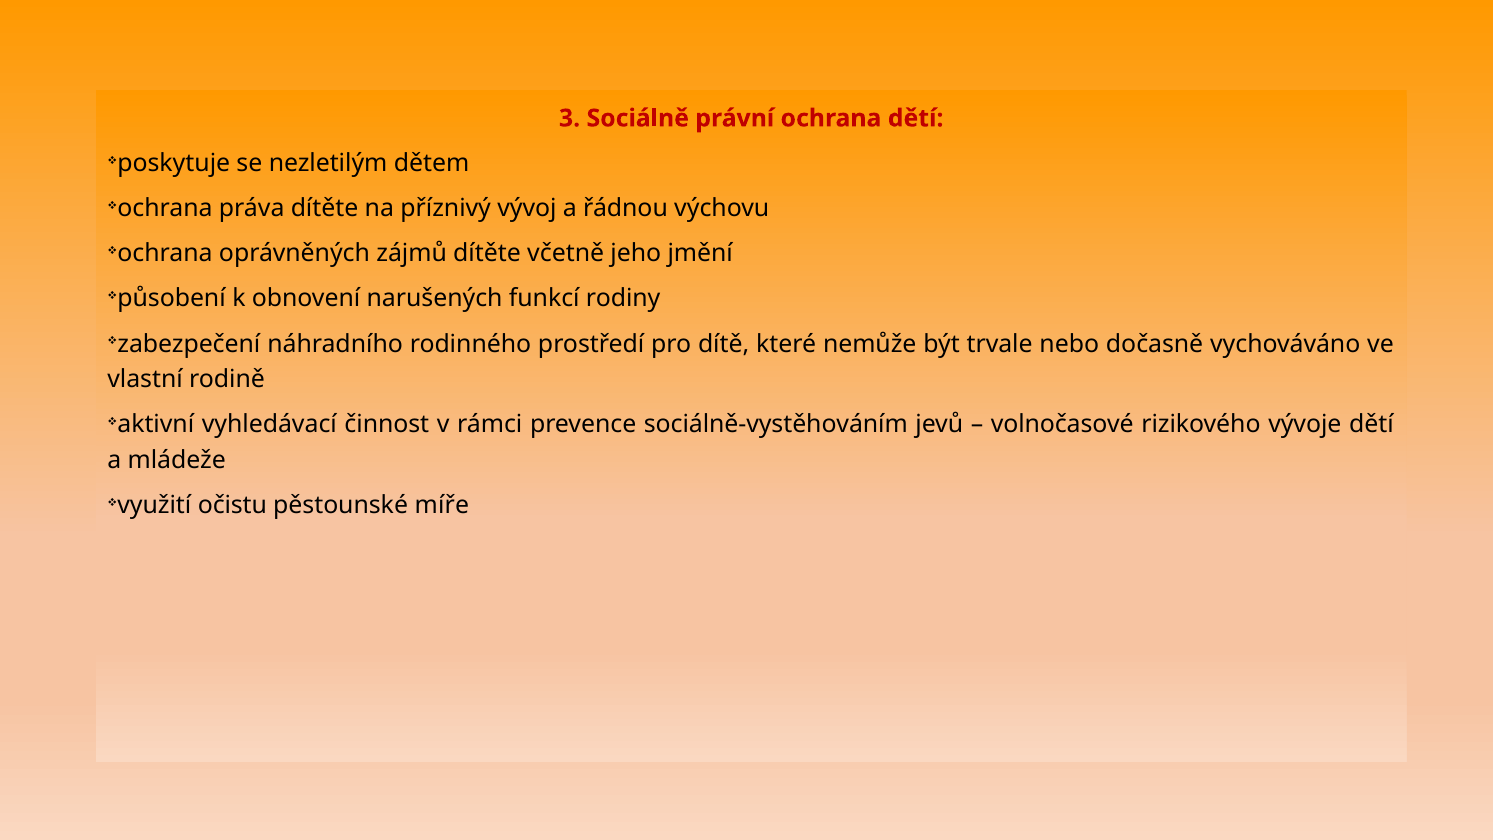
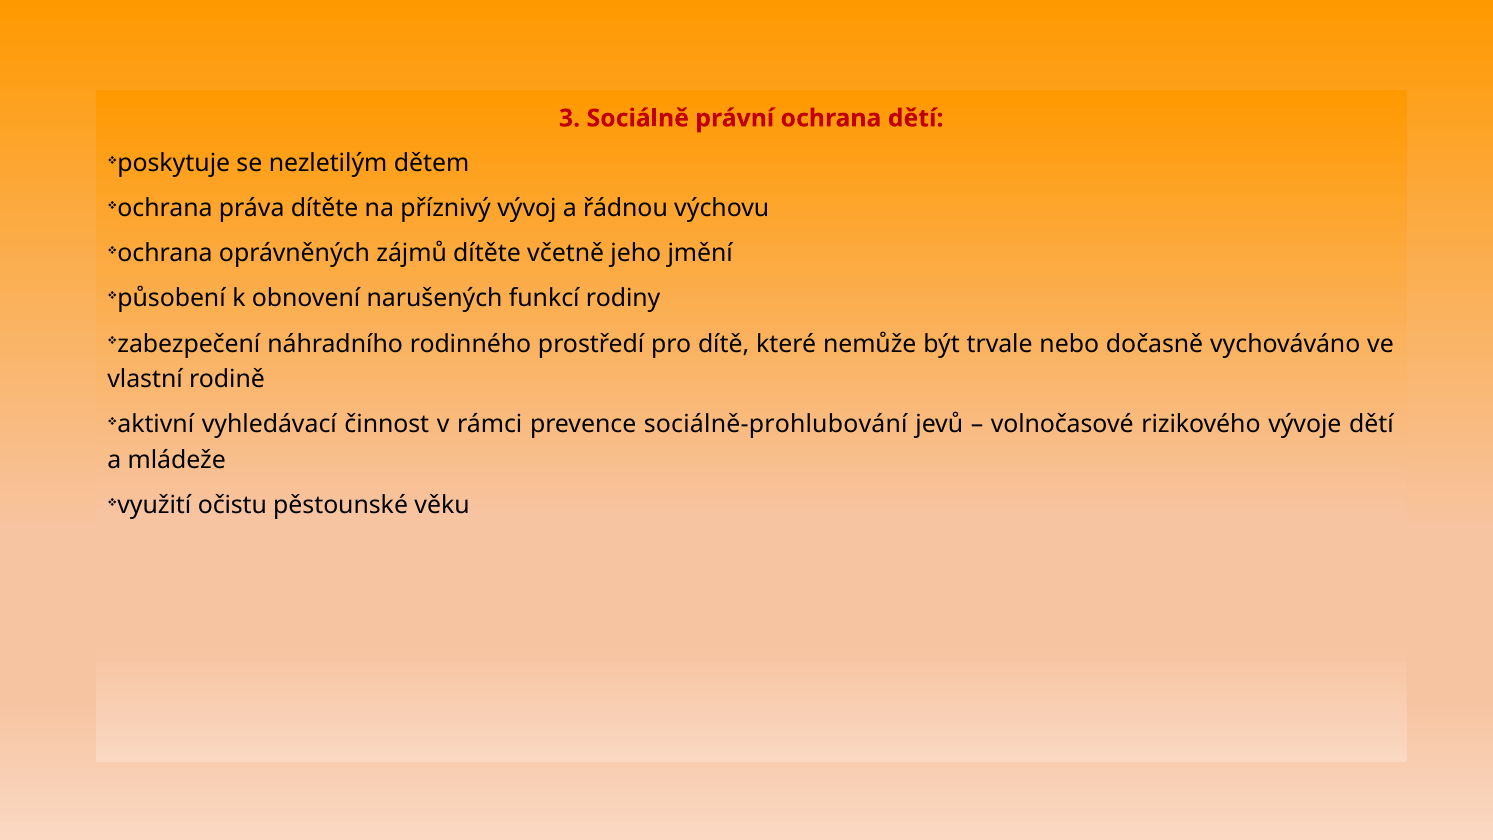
sociálně-vystěhováním: sociálně-vystěhováním -> sociálně-prohlubování
míře: míře -> věku
